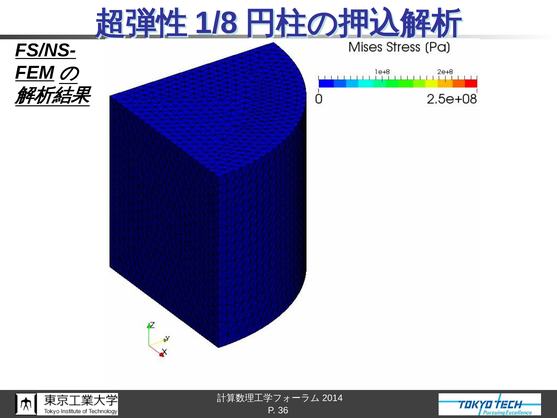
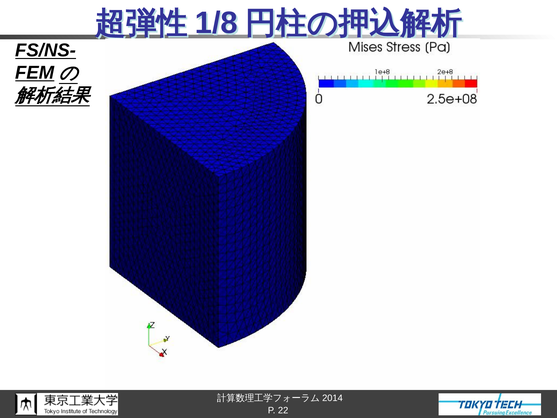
36: 36 -> 22
